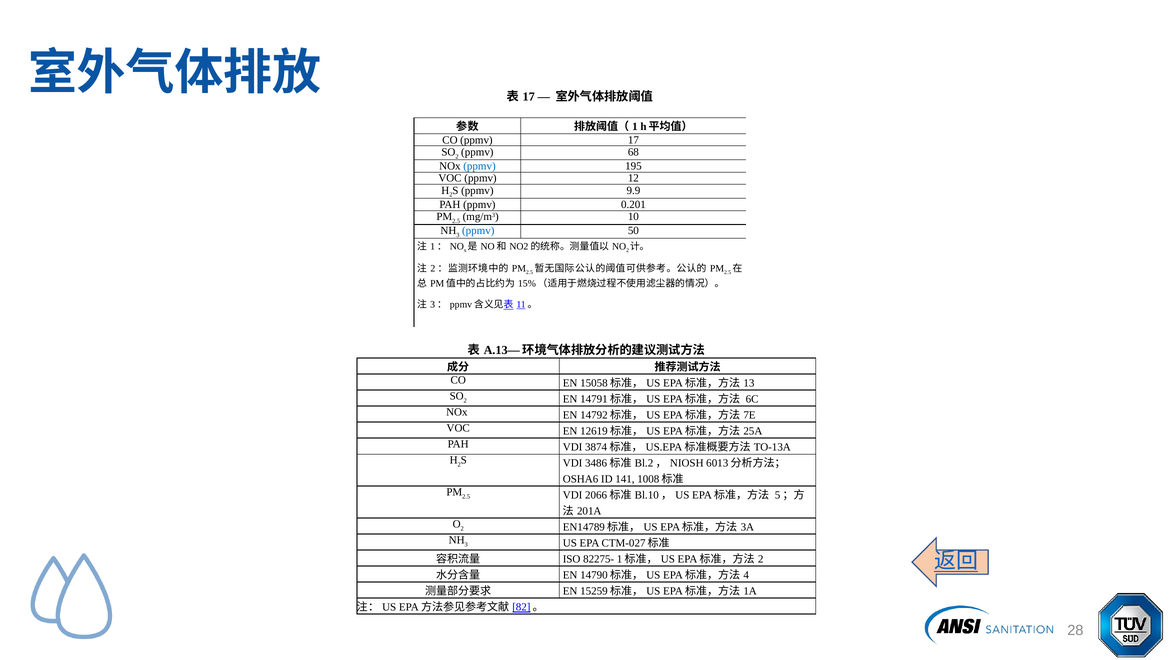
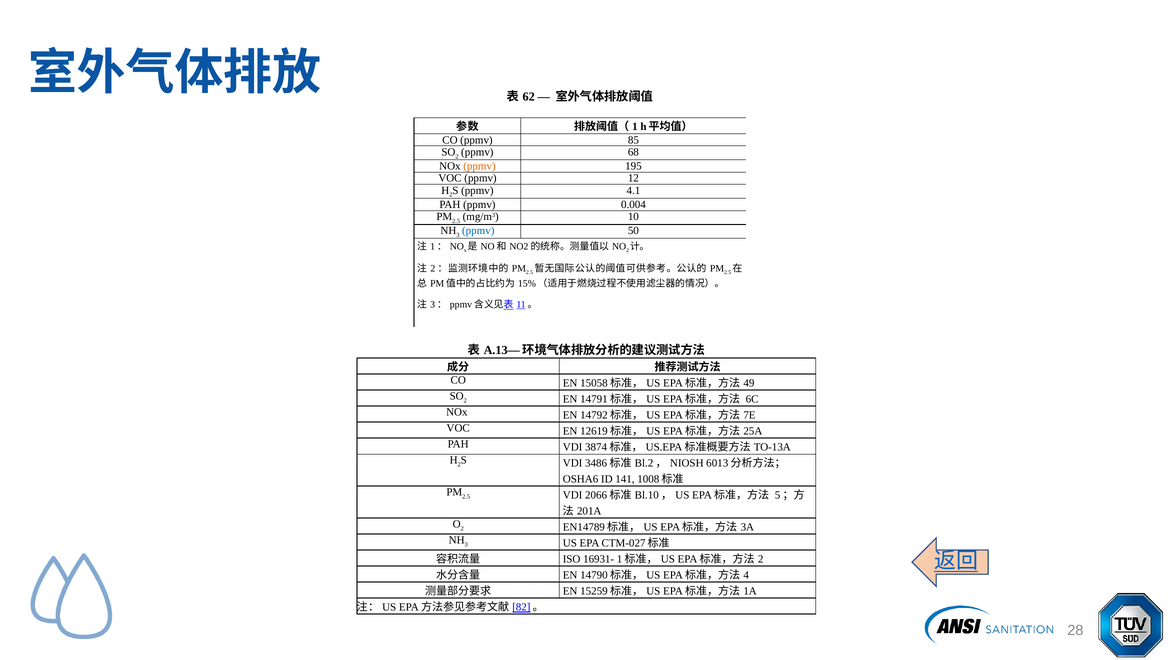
17 at (529, 97): 17 -> 62
ppmv 17: 17 -> 85
ppmv at (480, 166) colour: blue -> orange
9.9: 9.9 -> 4.1
0.201: 0.201 -> 0.004
13: 13 -> 49
82275-: 82275- -> 16931-
